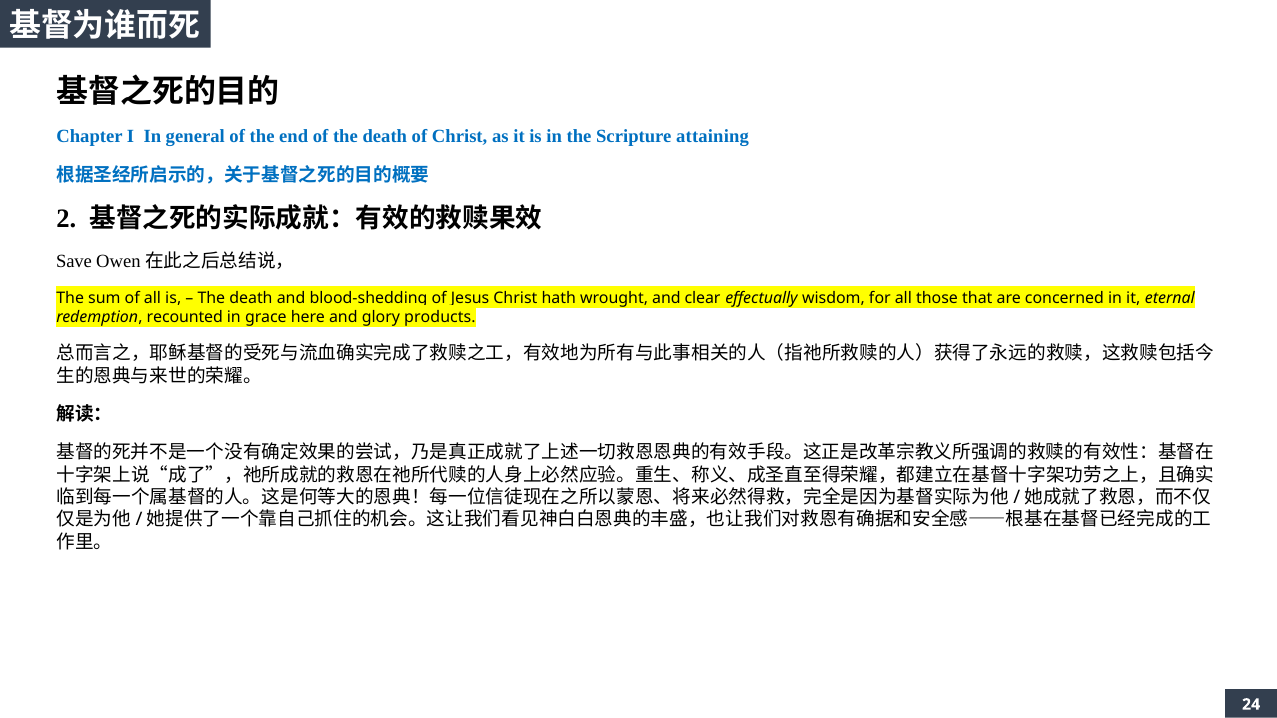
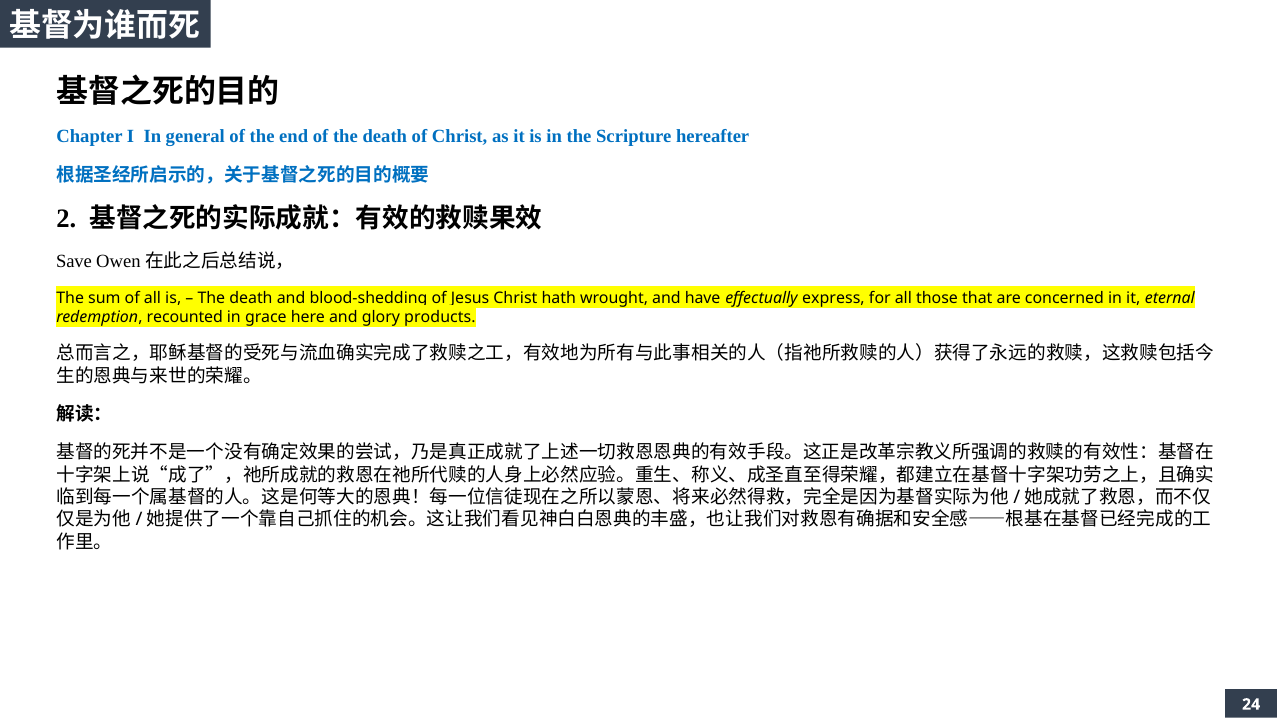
attaining: attaining -> hereafter
clear: clear -> have
wisdom: wisdom -> express
